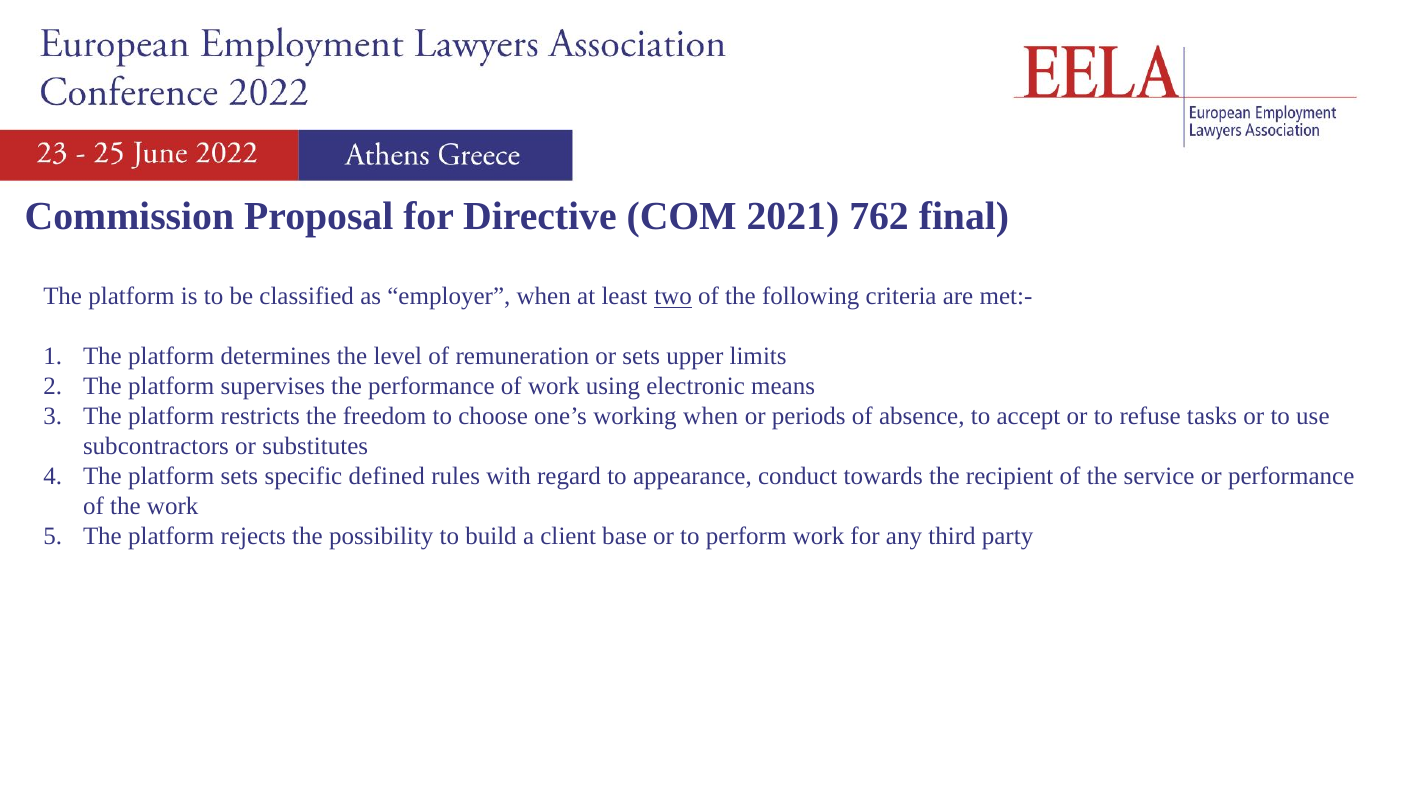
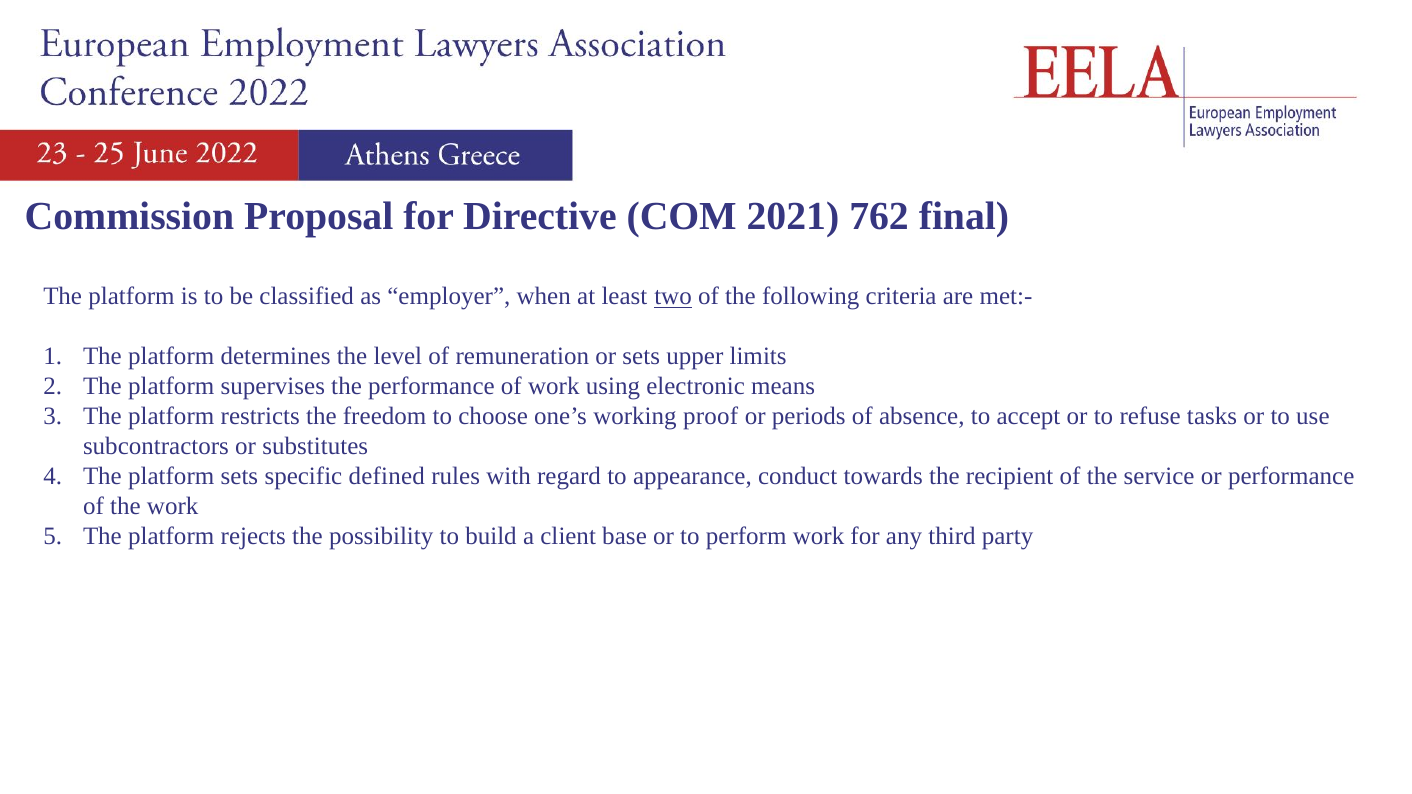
working when: when -> proof
